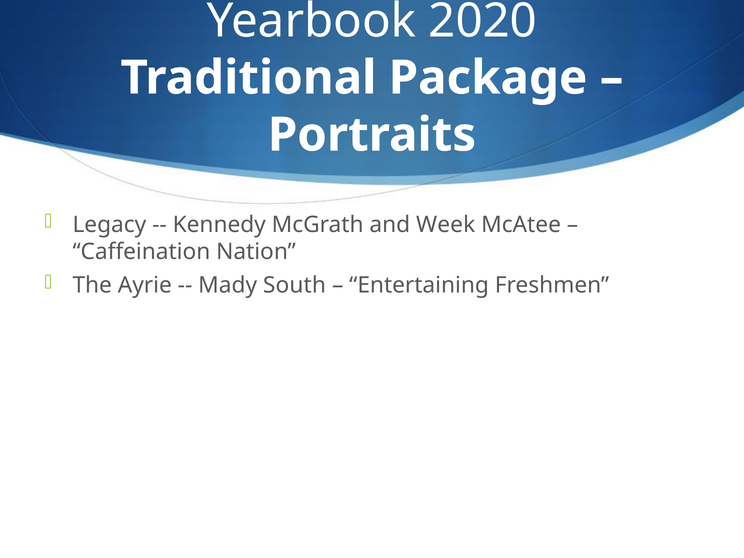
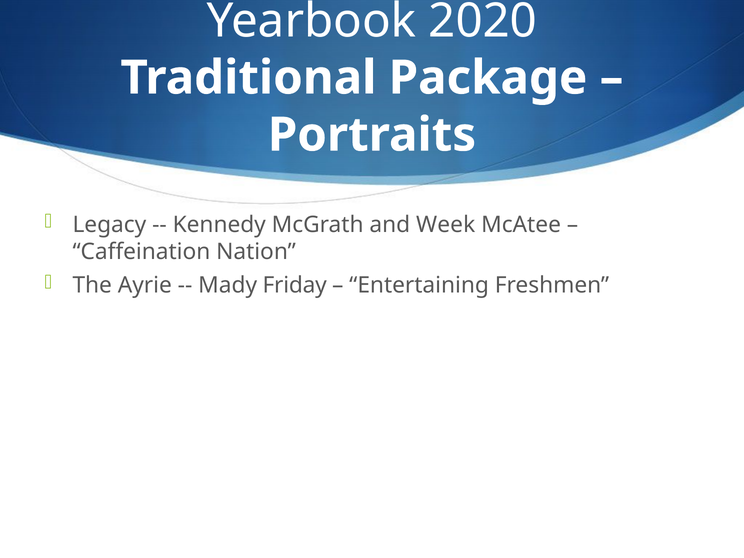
South: South -> Friday
